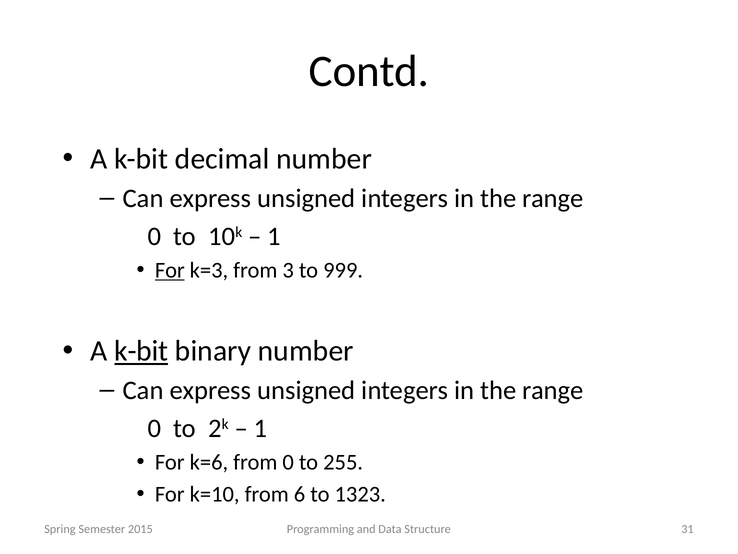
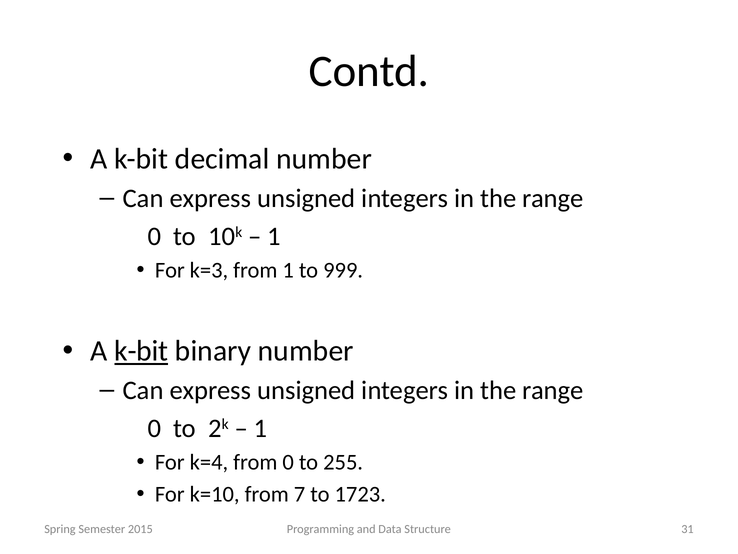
For at (170, 270) underline: present -> none
from 3: 3 -> 1
k=6: k=6 -> k=4
6: 6 -> 7
1323: 1323 -> 1723
